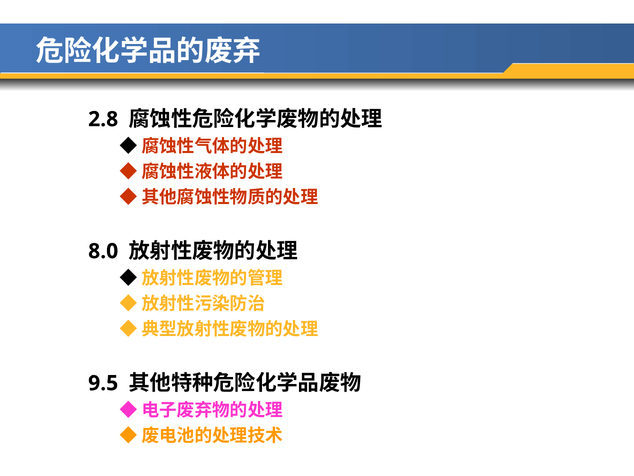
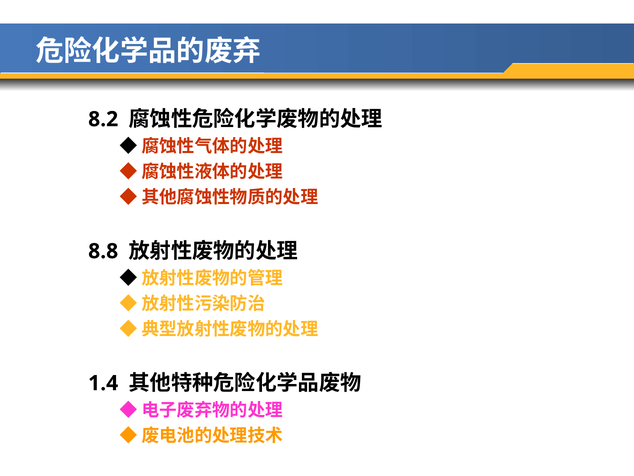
2.8: 2.8 -> 8.2
8.0: 8.0 -> 8.8
9.5: 9.5 -> 1.4
